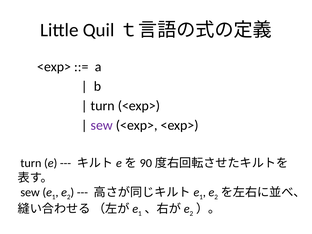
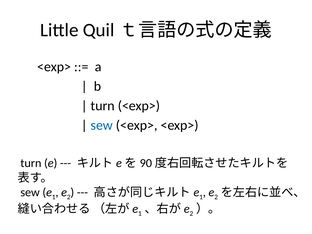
sew at (102, 125) colour: purple -> blue
